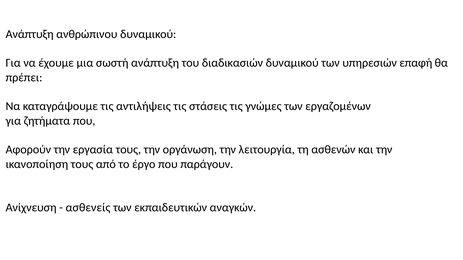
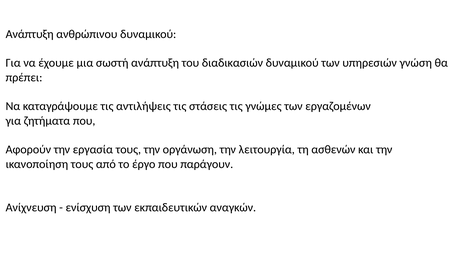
επαφή: επαφή -> γνώση
ασθενείς: ασθενείς -> ενίσχυση
